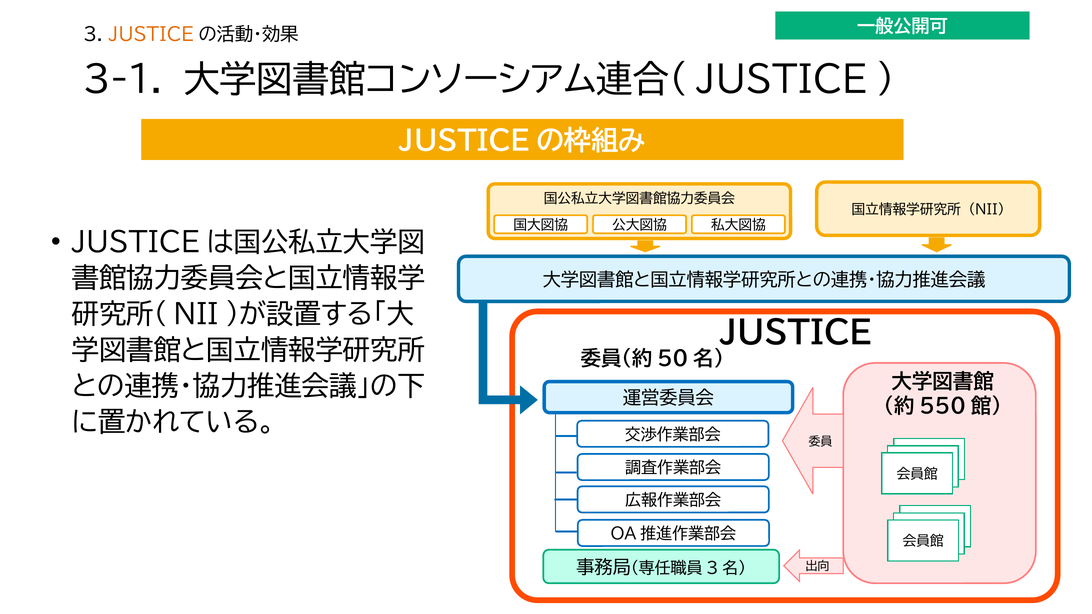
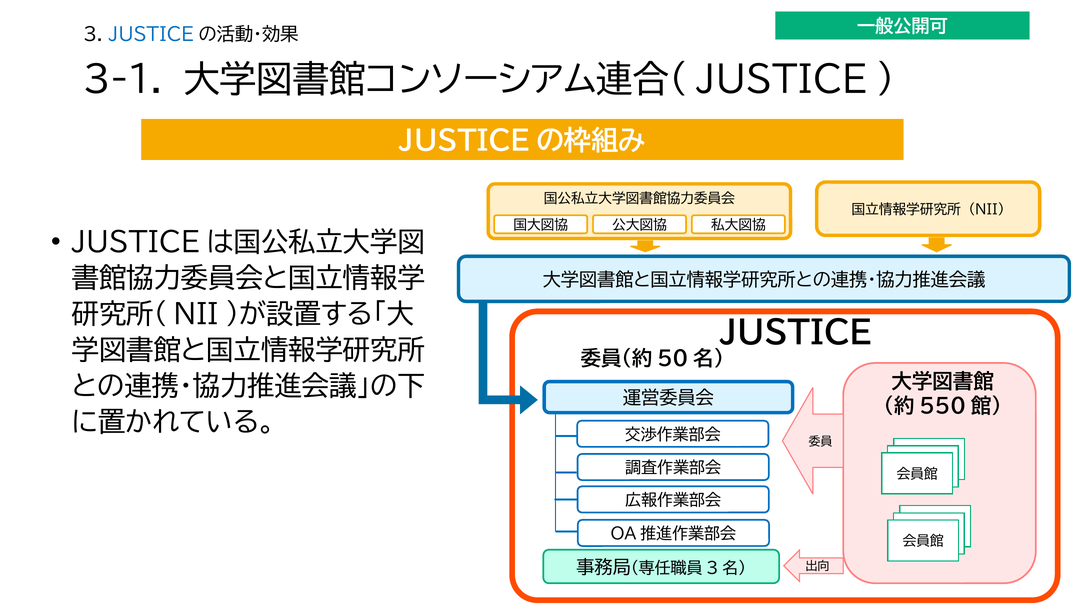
JUSTICE at (151, 35) colour: orange -> blue
